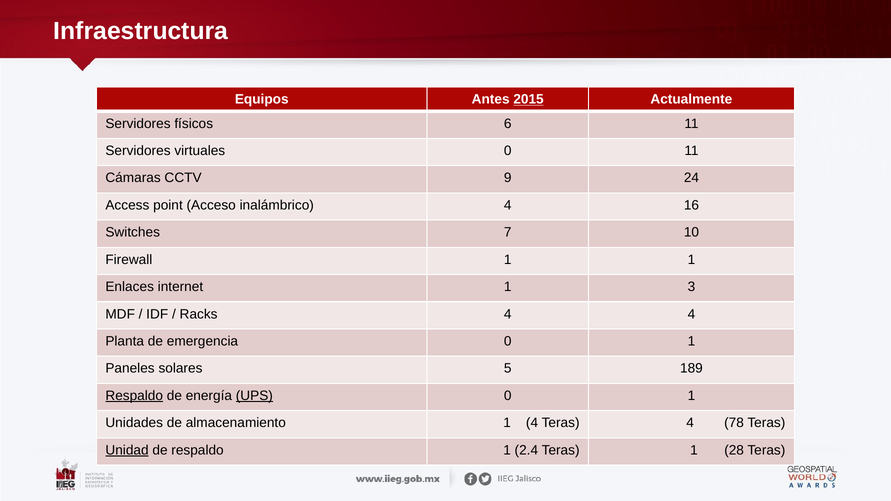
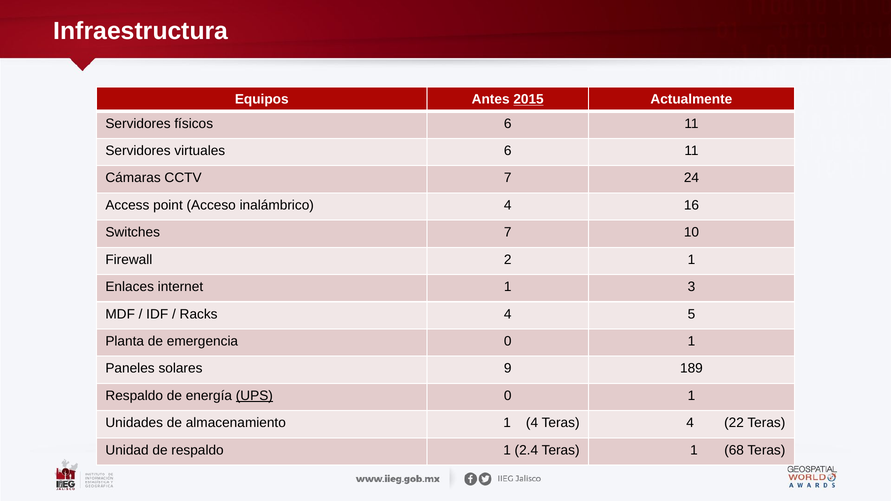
virtuales 0: 0 -> 6
CCTV 9: 9 -> 7
Firewall 1: 1 -> 2
4 4: 4 -> 5
5: 5 -> 9
Respaldo at (134, 396) underline: present -> none
78: 78 -> 22
Unidad underline: present -> none
28: 28 -> 68
